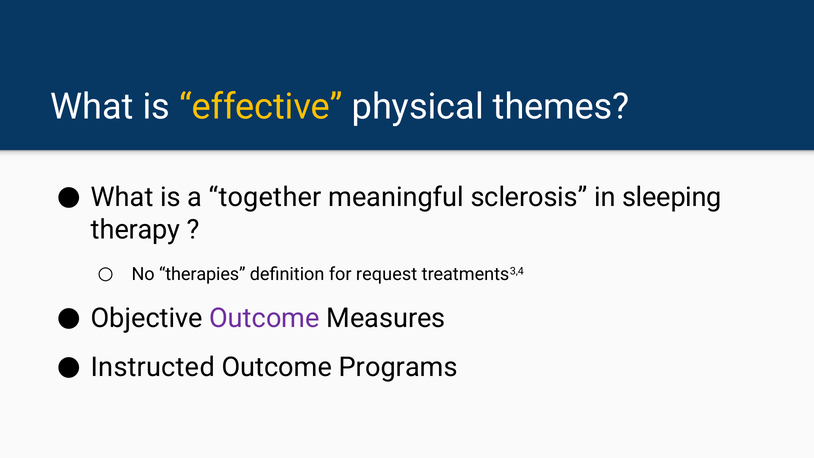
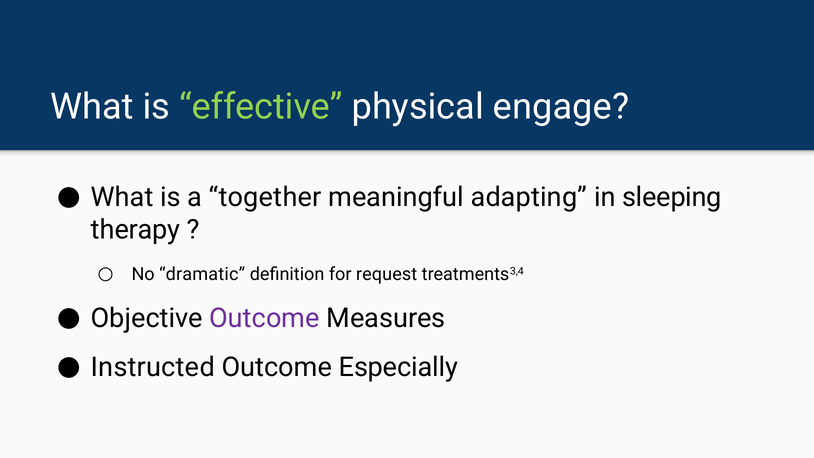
effective colour: yellow -> light green
themes: themes -> engage
sclerosis: sclerosis -> adapting
therapies: therapies -> dramatic
Programs: Programs -> Especially
